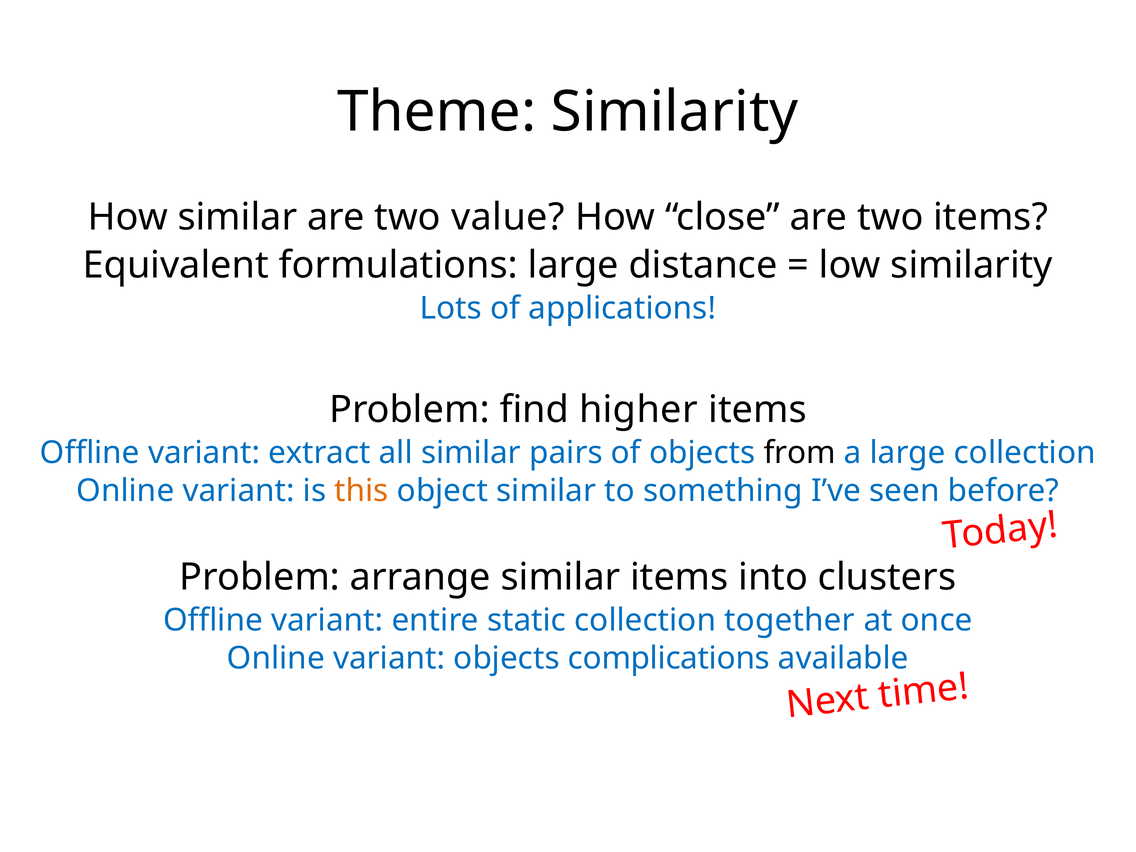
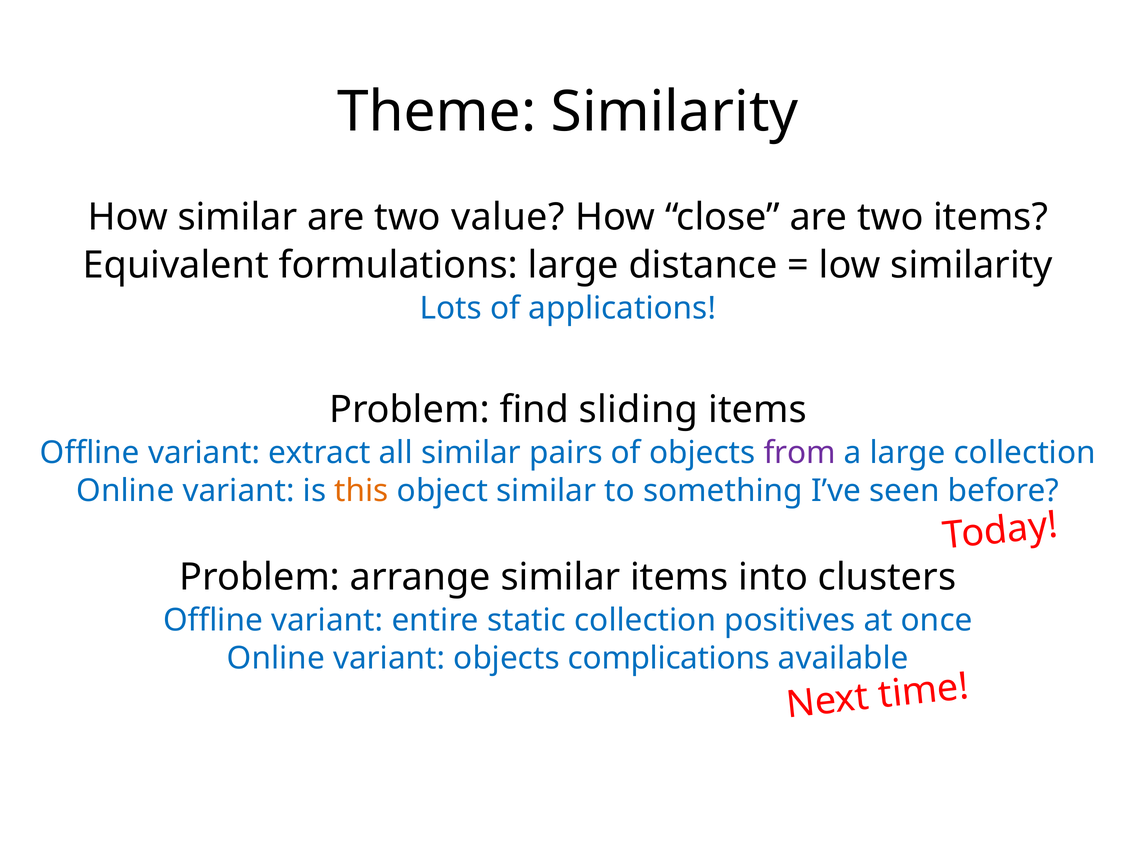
higher: higher -> sliding
from colour: black -> purple
together: together -> positives
